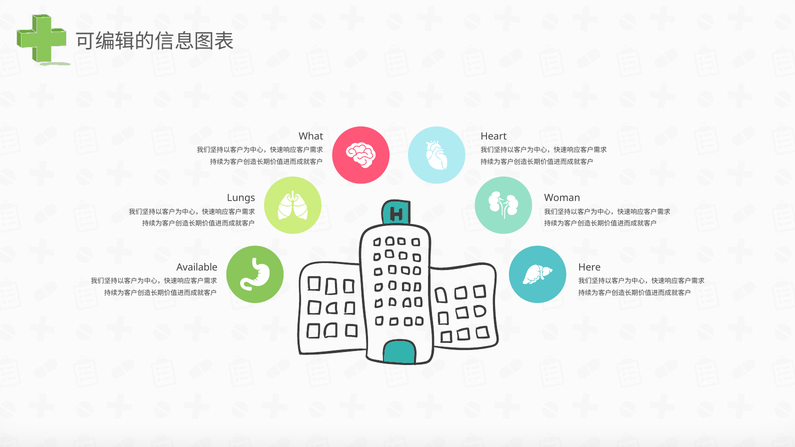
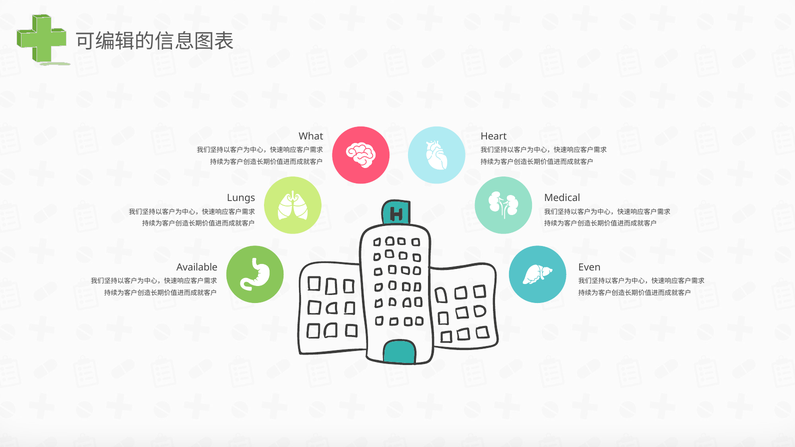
Woman: Woman -> Medical
Here: Here -> Even
